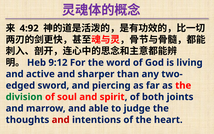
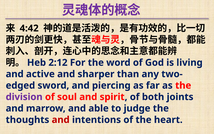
4:92: 4:92 -> 4:42
9:12: 9:12 -> 2:12
division colour: green -> purple
